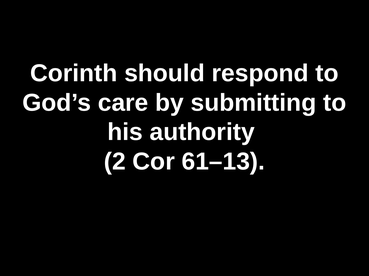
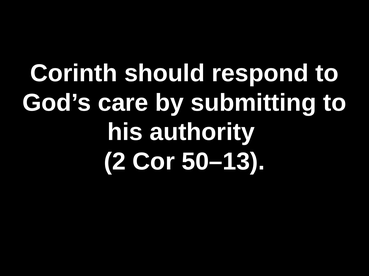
61–13: 61–13 -> 50–13
